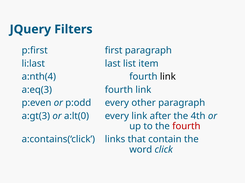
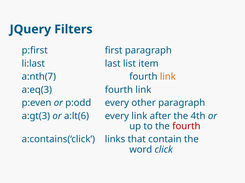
a:nth(4: a:nth(4 -> a:nth(7
link at (168, 77) colour: black -> orange
a:lt(0: a:lt(0 -> a:lt(6
